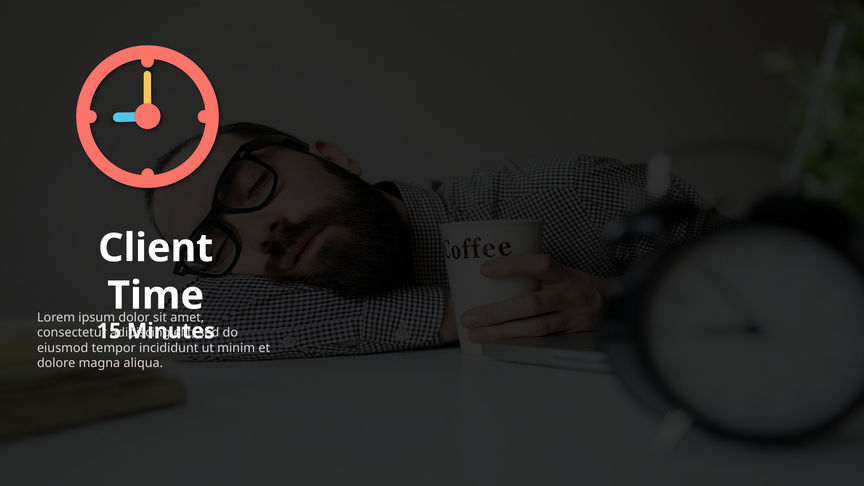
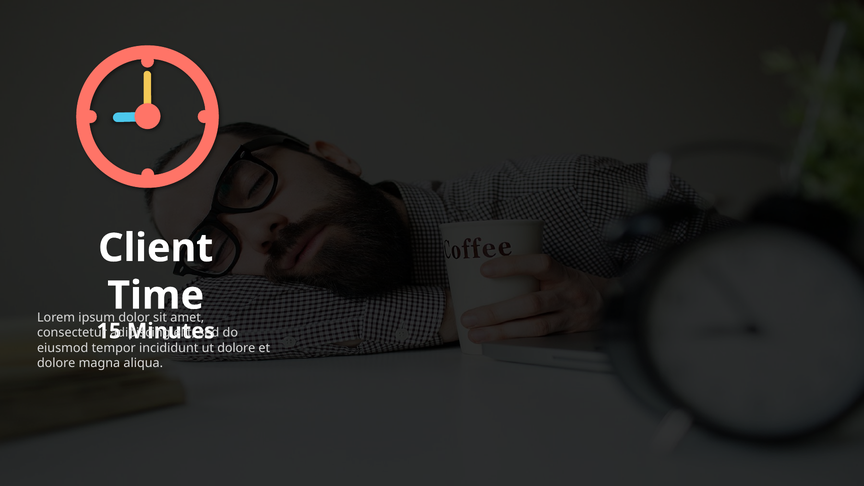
minim at (236, 348): minim -> dolore
